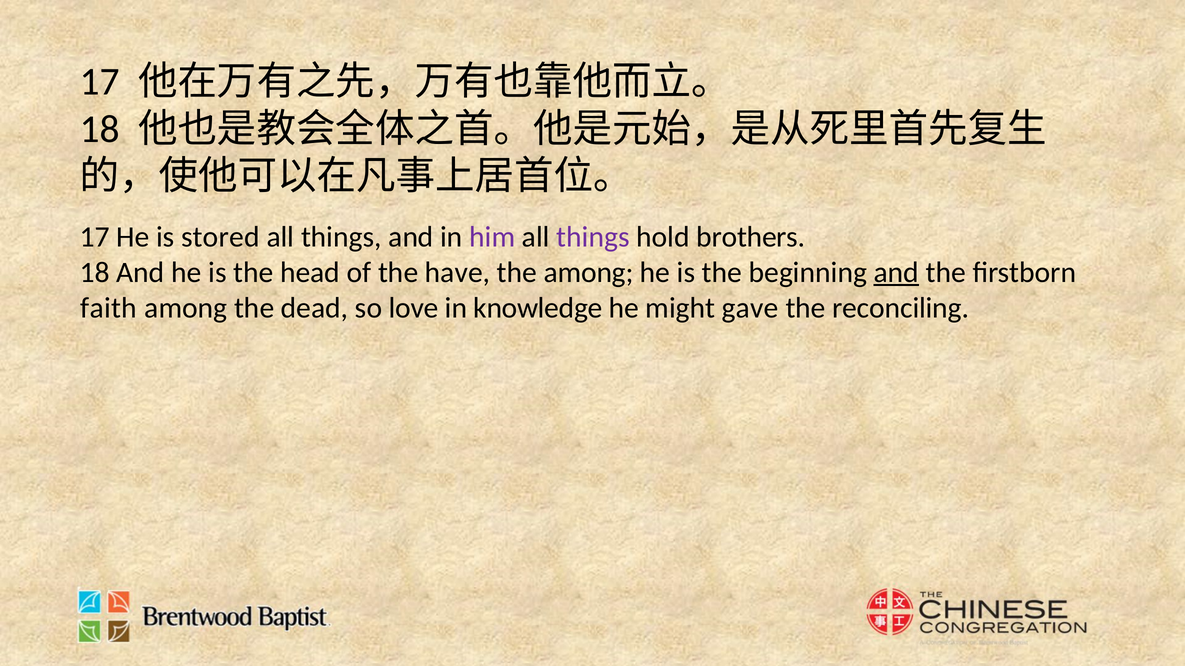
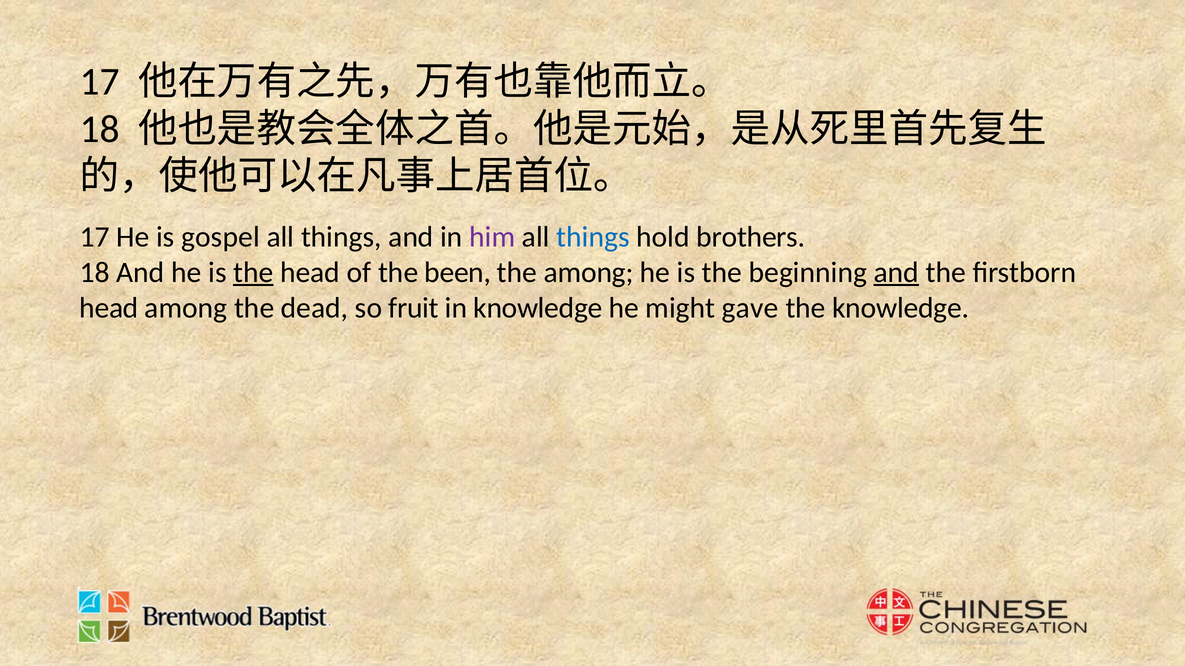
stored: stored -> gospel
things at (593, 237) colour: purple -> blue
the at (253, 273) underline: none -> present
have: have -> been
faith at (109, 308): faith -> head
love: love -> fruit
the reconciling: reconciling -> knowledge
